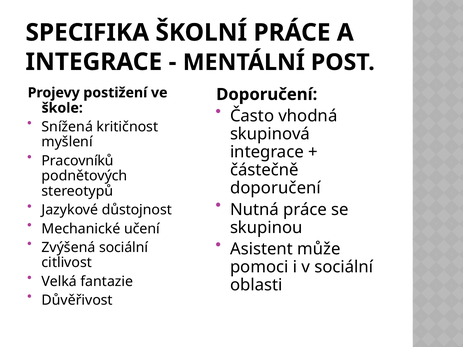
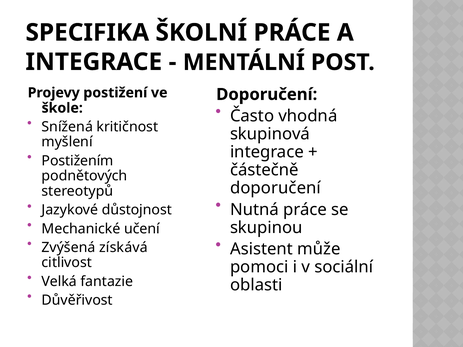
Pracovníků: Pracovníků -> Postižením
Zvýšená sociální: sociální -> získává
